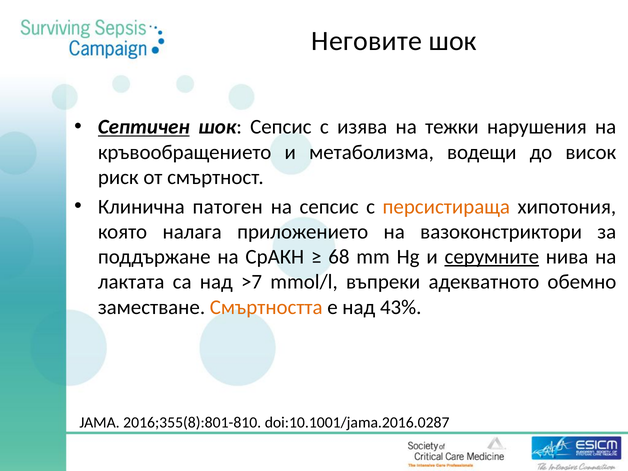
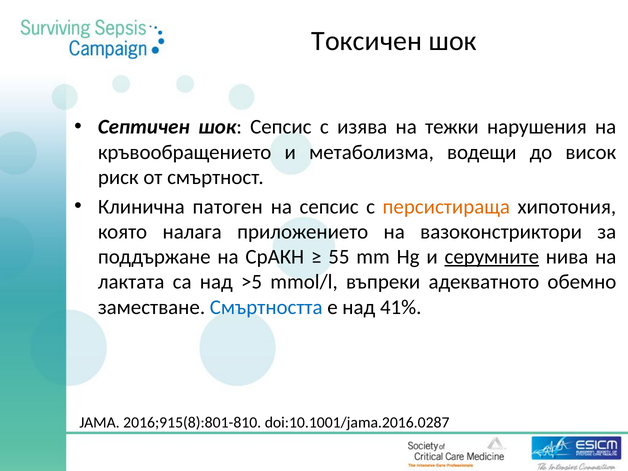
Неговите: Неговите -> Токсичен
Септичен underline: present -> none
68: 68 -> 55
>7: >7 -> >5
Смъртността colour: orange -> blue
43%: 43% -> 41%
2016;355(8):801-810: 2016;355(8):801-810 -> 2016;915(8):801-810
